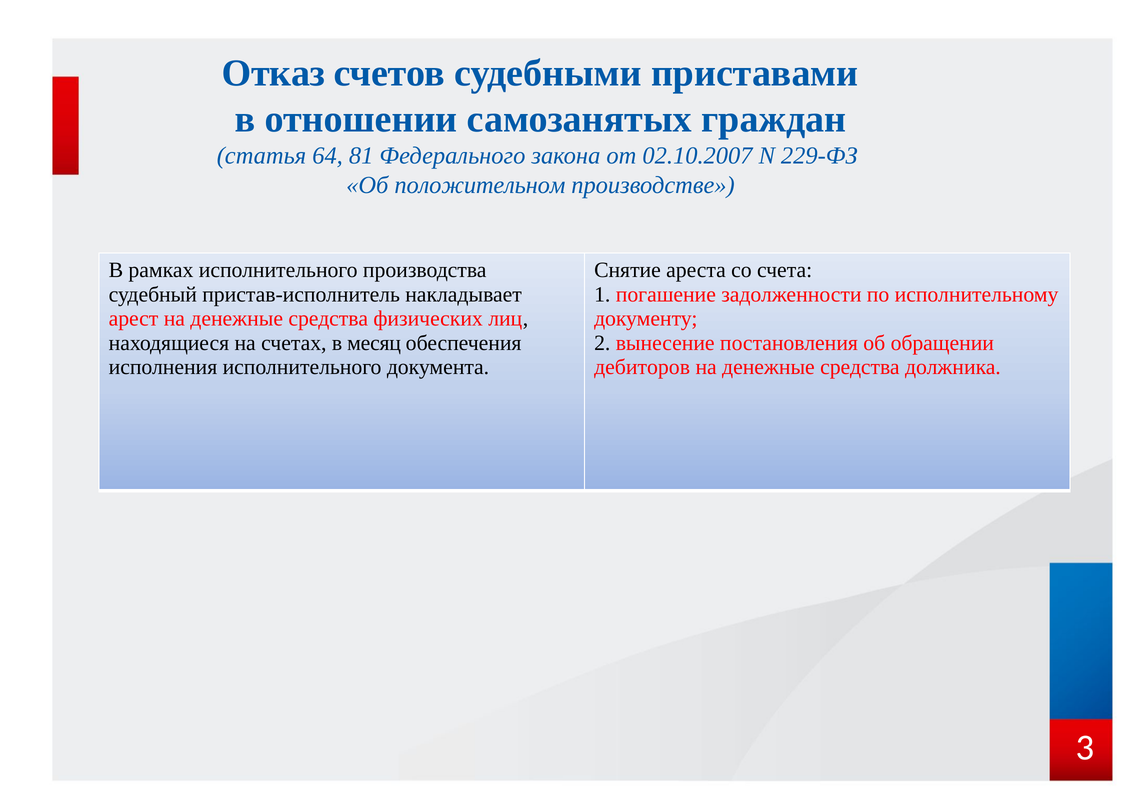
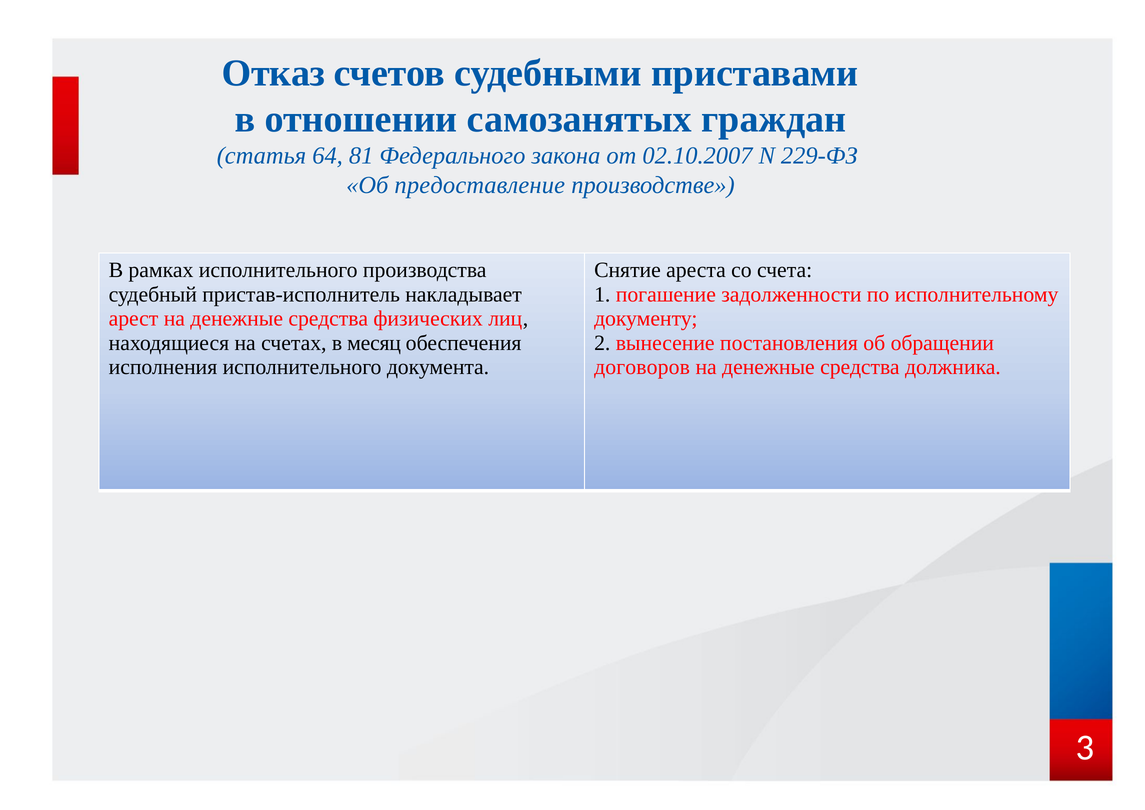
положительном: положительном -> предоставление
дебиторов: дебиторов -> договоров
